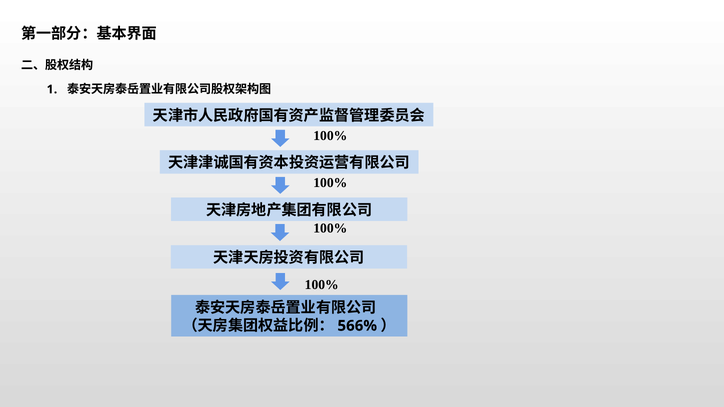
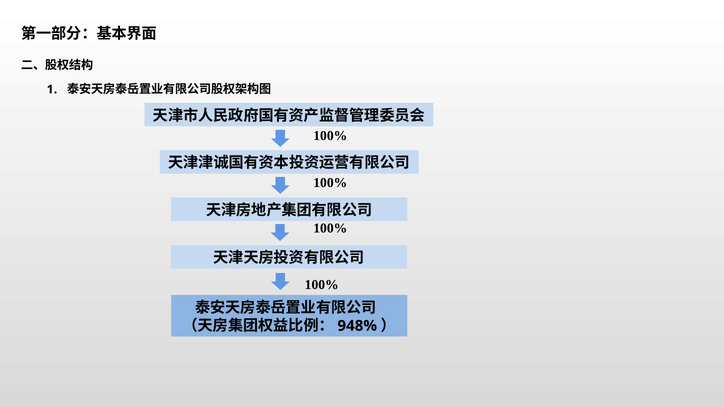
566%: 566% -> 948%
